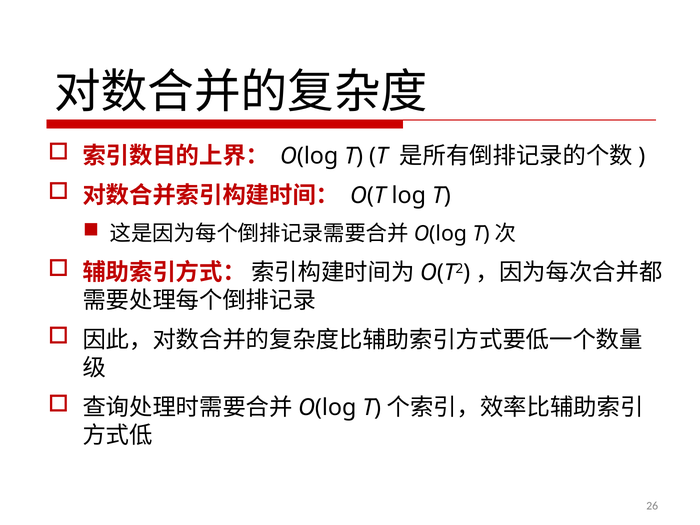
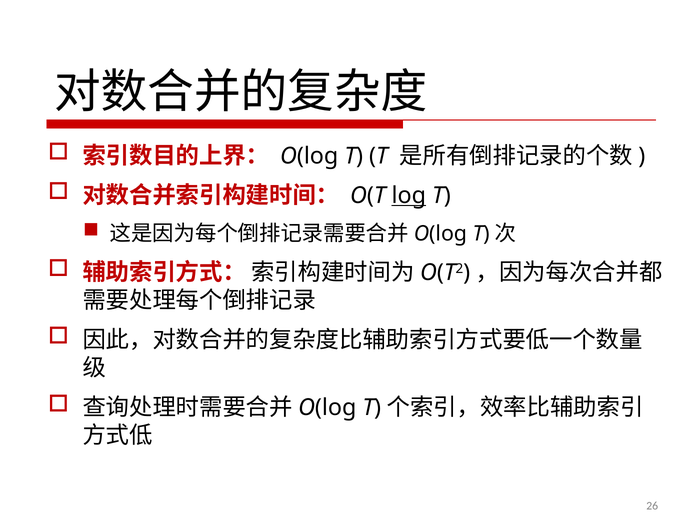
log underline: none -> present
